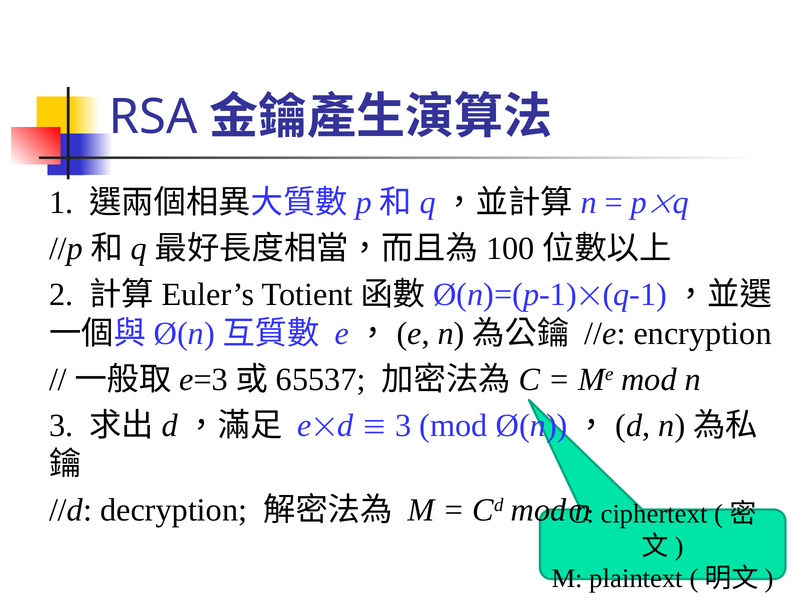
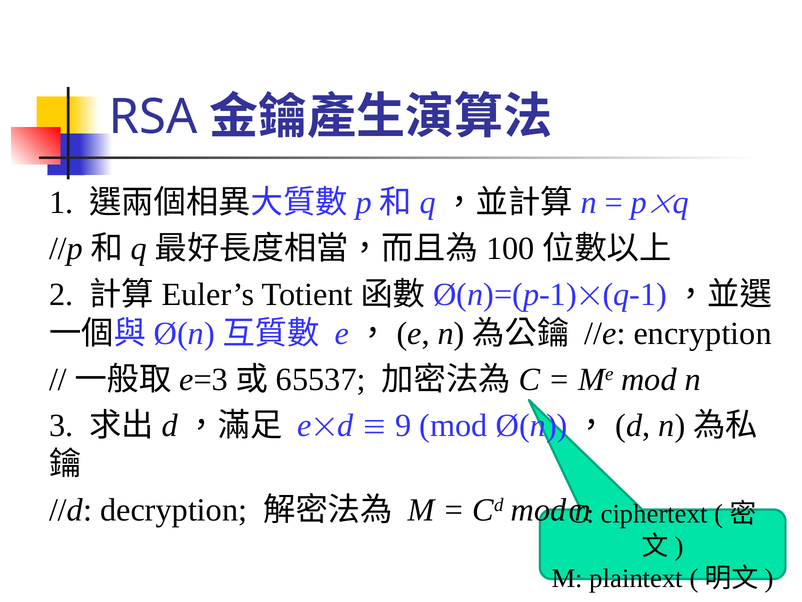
3 at (403, 425): 3 -> 9
